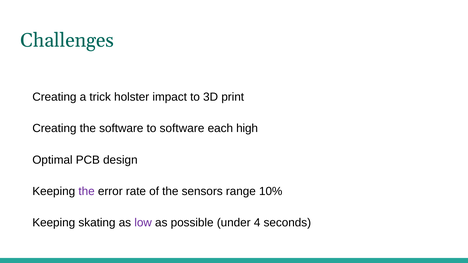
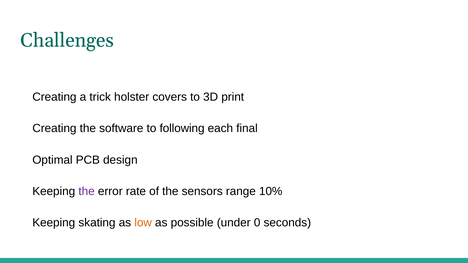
impact: impact -> covers
to software: software -> following
high: high -> final
low colour: purple -> orange
4: 4 -> 0
